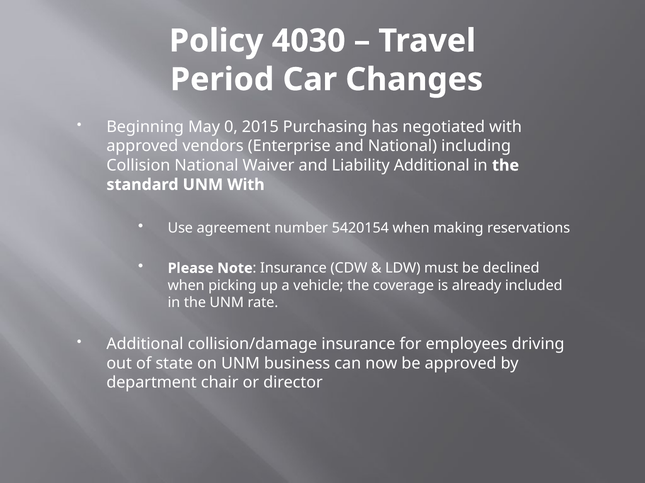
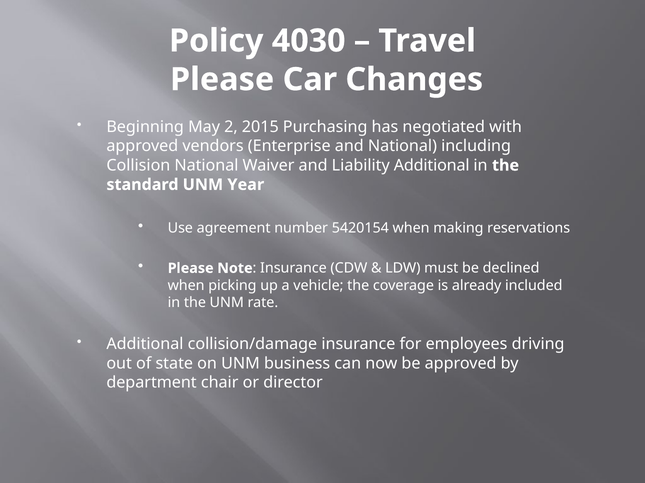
Period at (222, 80): Period -> Please
0: 0 -> 2
UNM With: With -> Year
